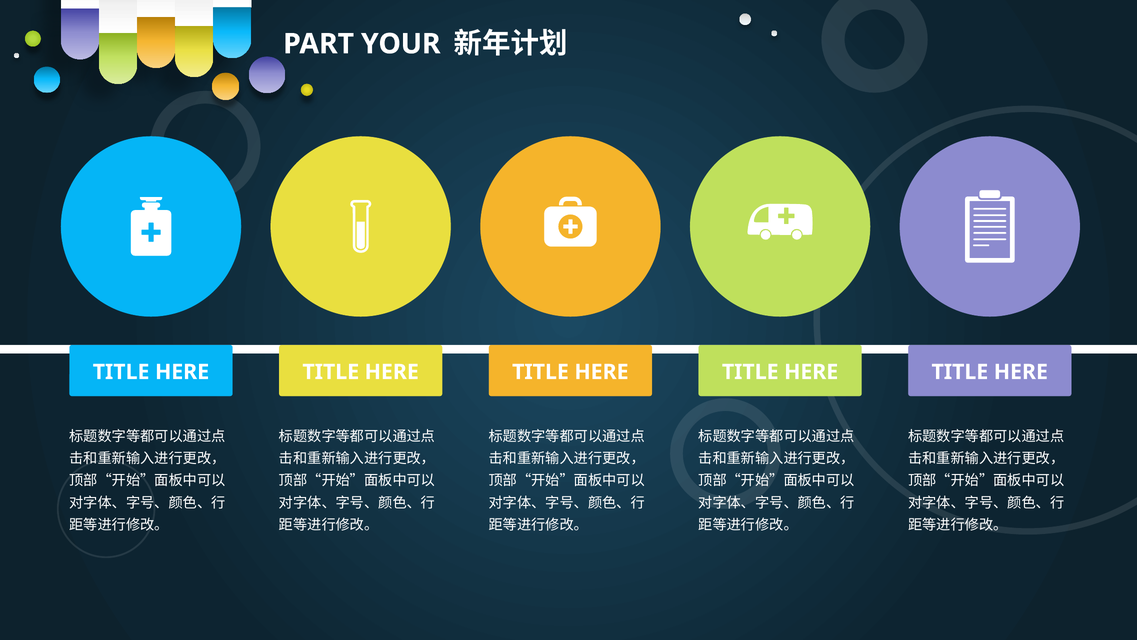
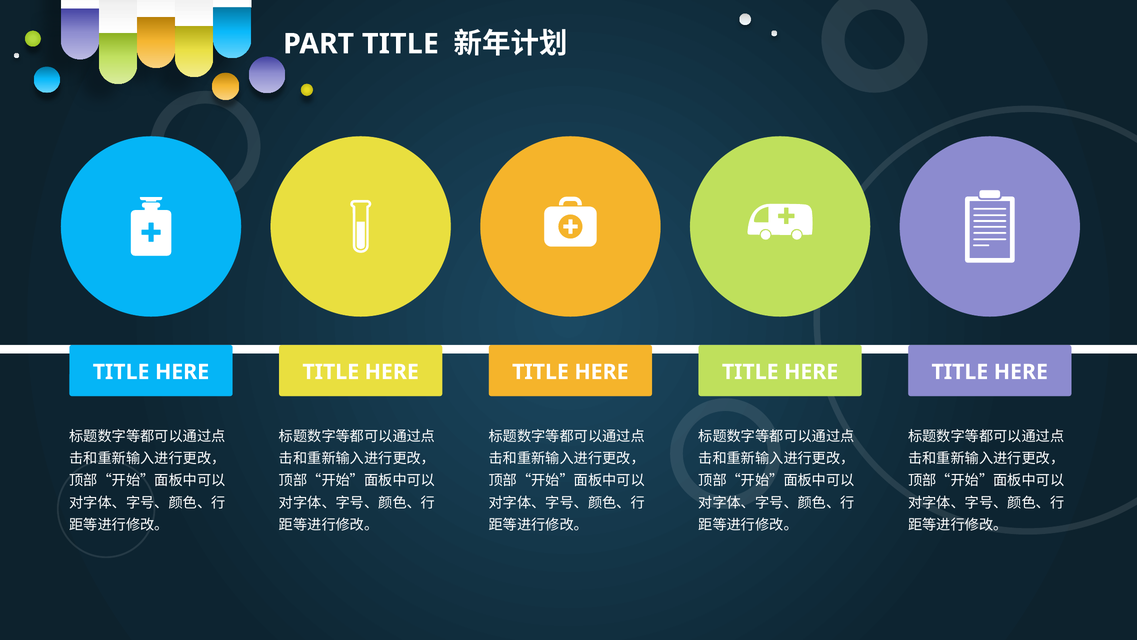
PART YOUR: YOUR -> TITLE
